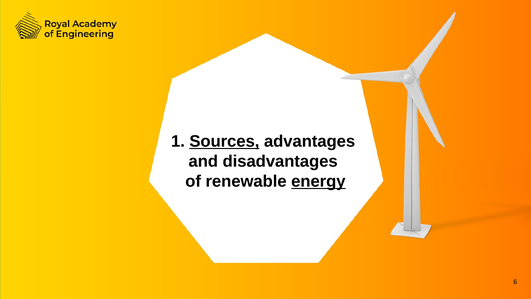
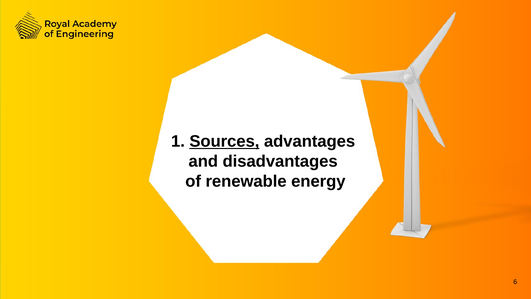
energy underline: present -> none
